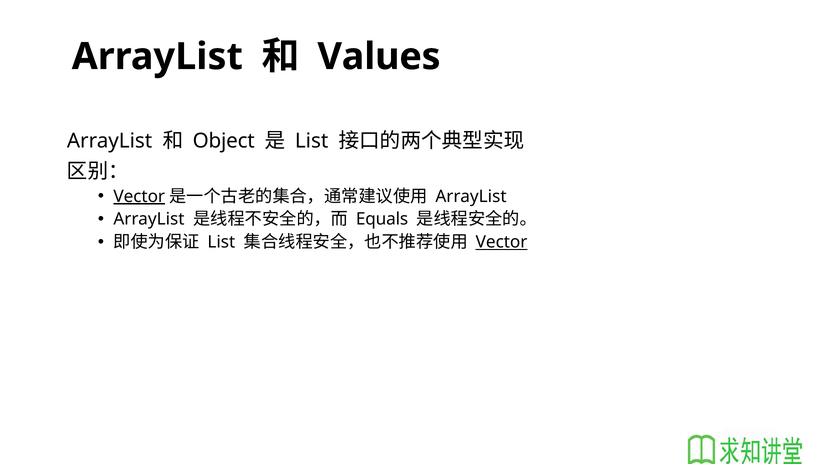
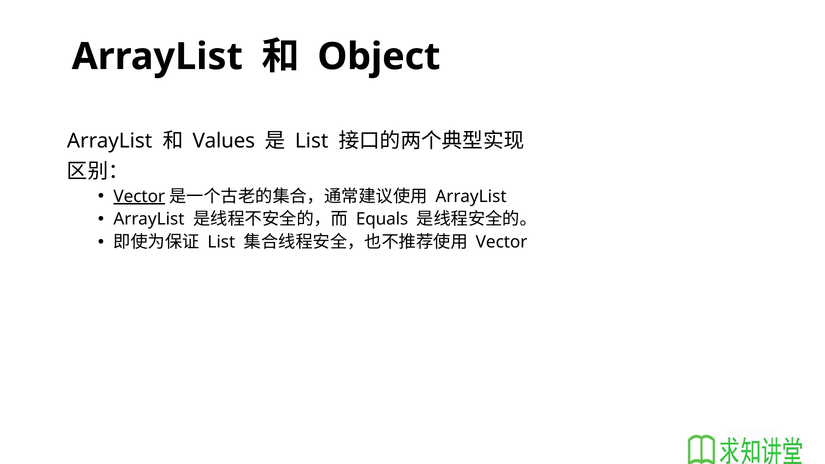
Values: Values -> Object
Object: Object -> Values
Vector at (502, 242) underline: present -> none
